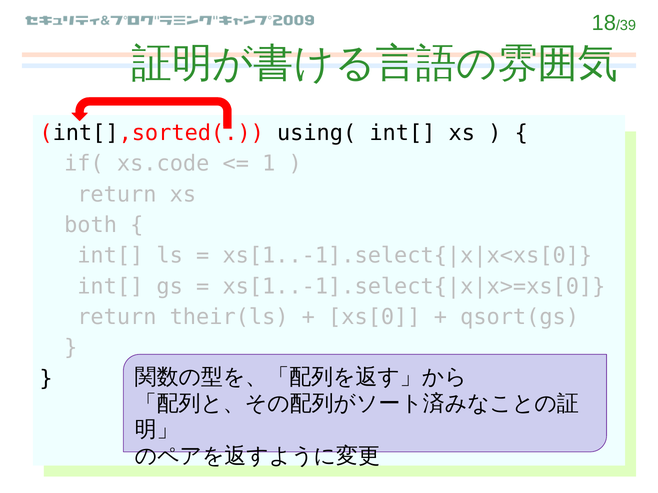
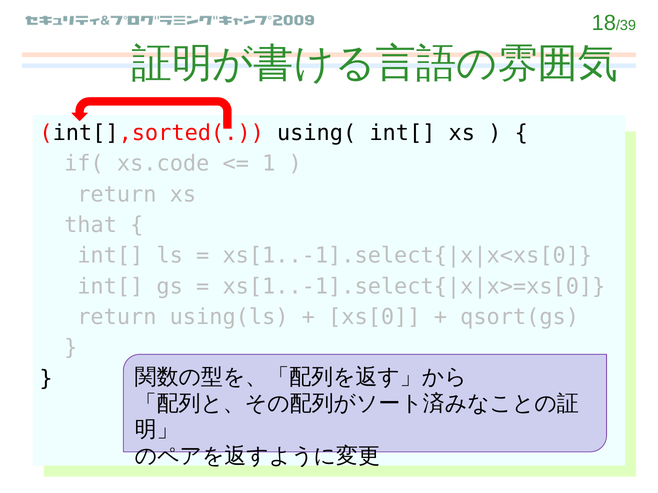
both: both -> that
their(ls: their(ls -> using(ls
